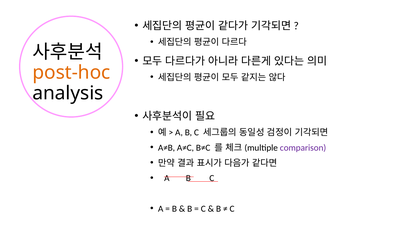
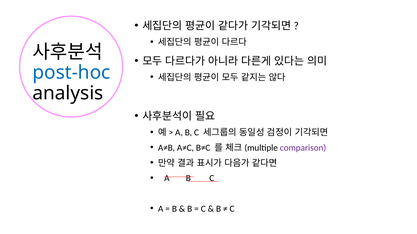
post-hoc colour: orange -> blue
